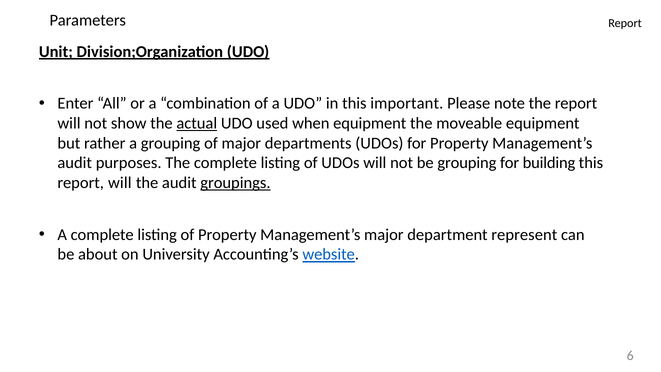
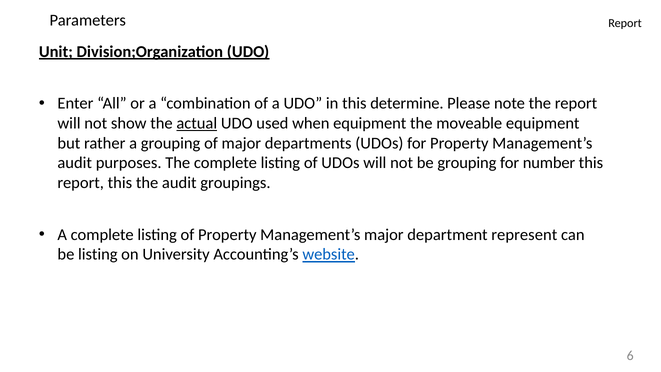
important: important -> determine
building: building -> number
will at (120, 183): will -> this
groupings underline: present -> none
be about: about -> listing
